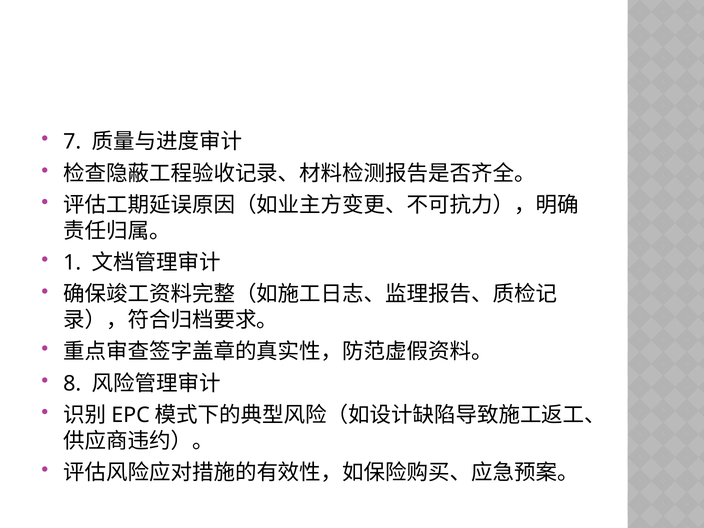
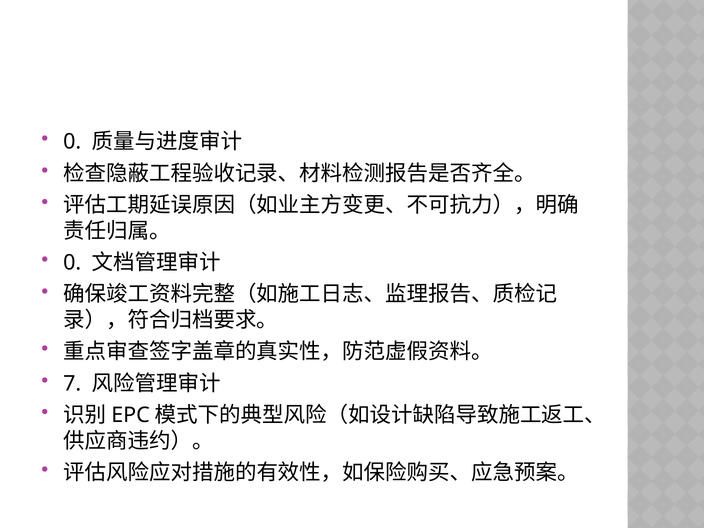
7 at (72, 142): 7 -> 0
1 at (72, 263): 1 -> 0
8: 8 -> 7
